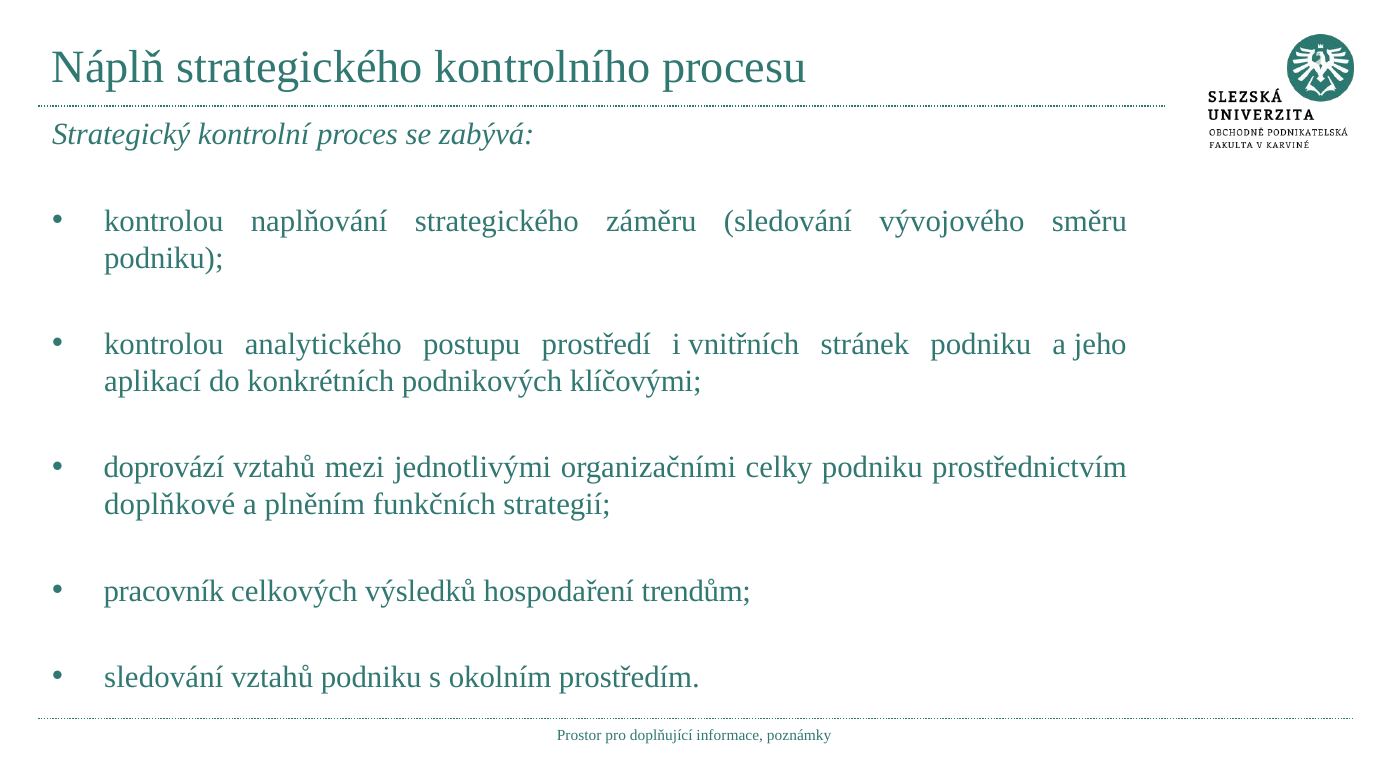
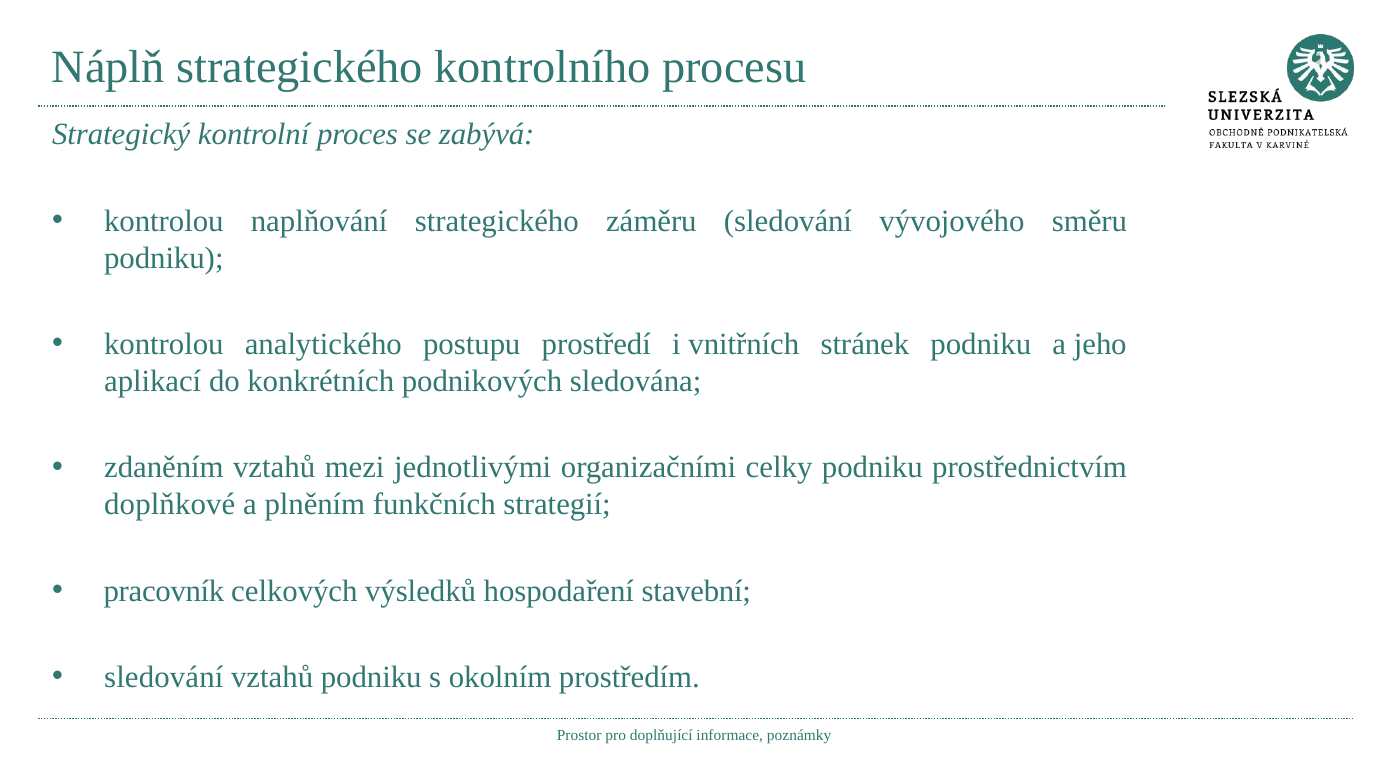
klíčovými: klíčovými -> sledována
doprovází: doprovází -> zdaněním
trendům: trendům -> stavební
